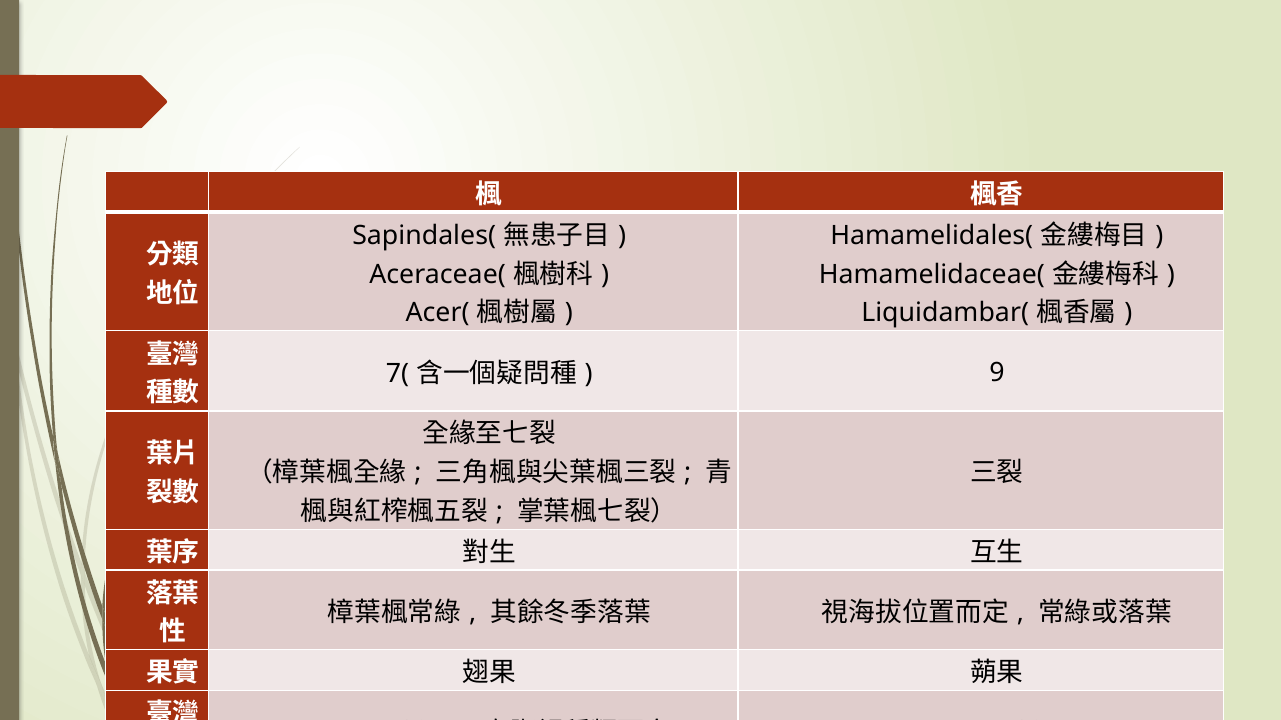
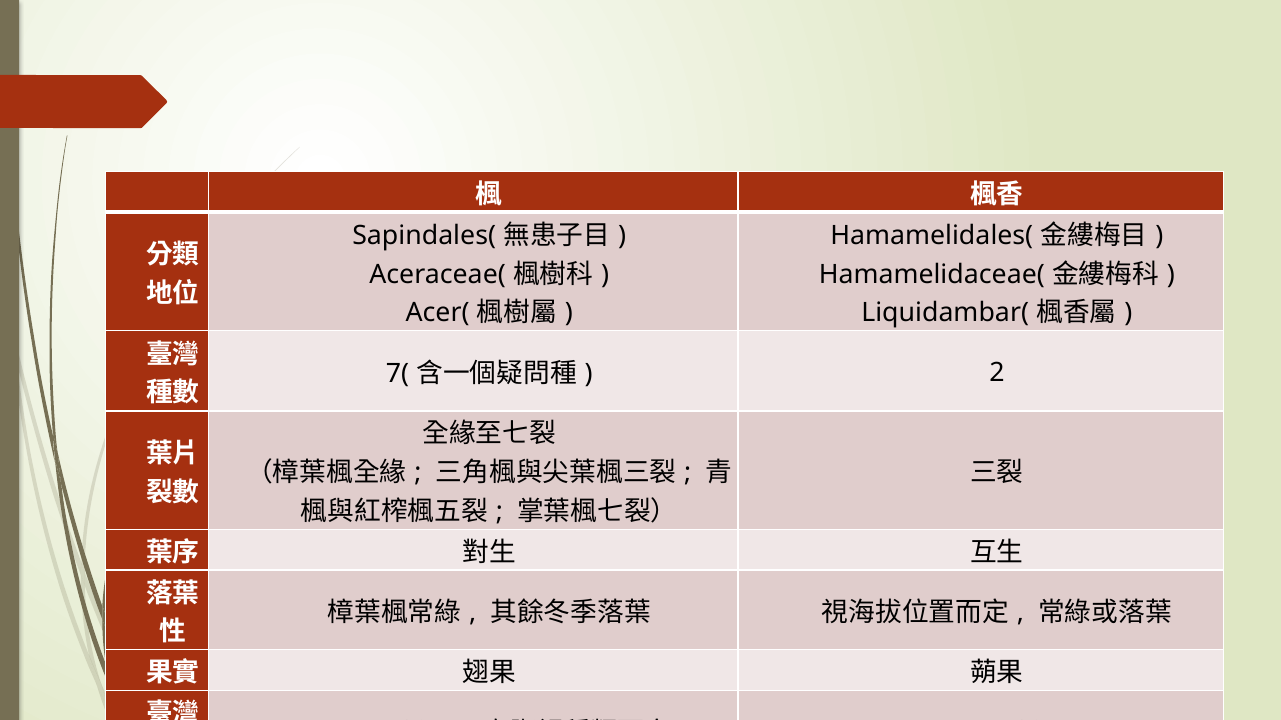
9: 9 -> 2
